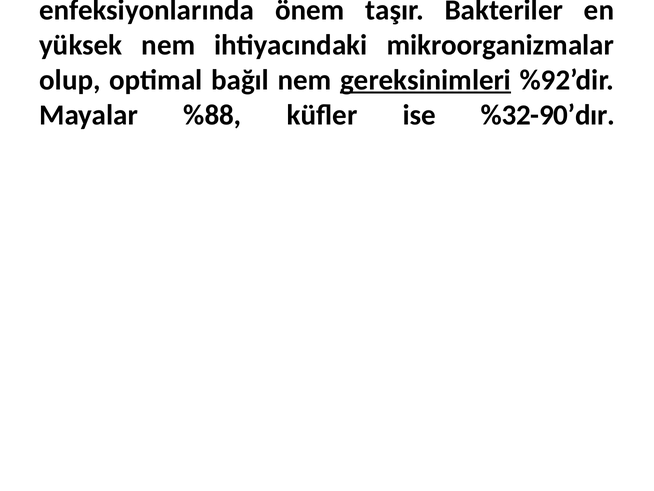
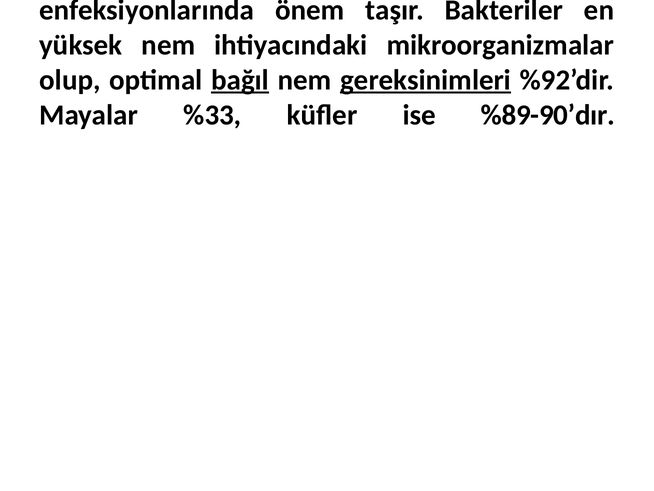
bağıl at (240, 80) underline: none -> present
%88: %88 -> %33
%32-90’dır: %32-90’dır -> %89-90’dır
